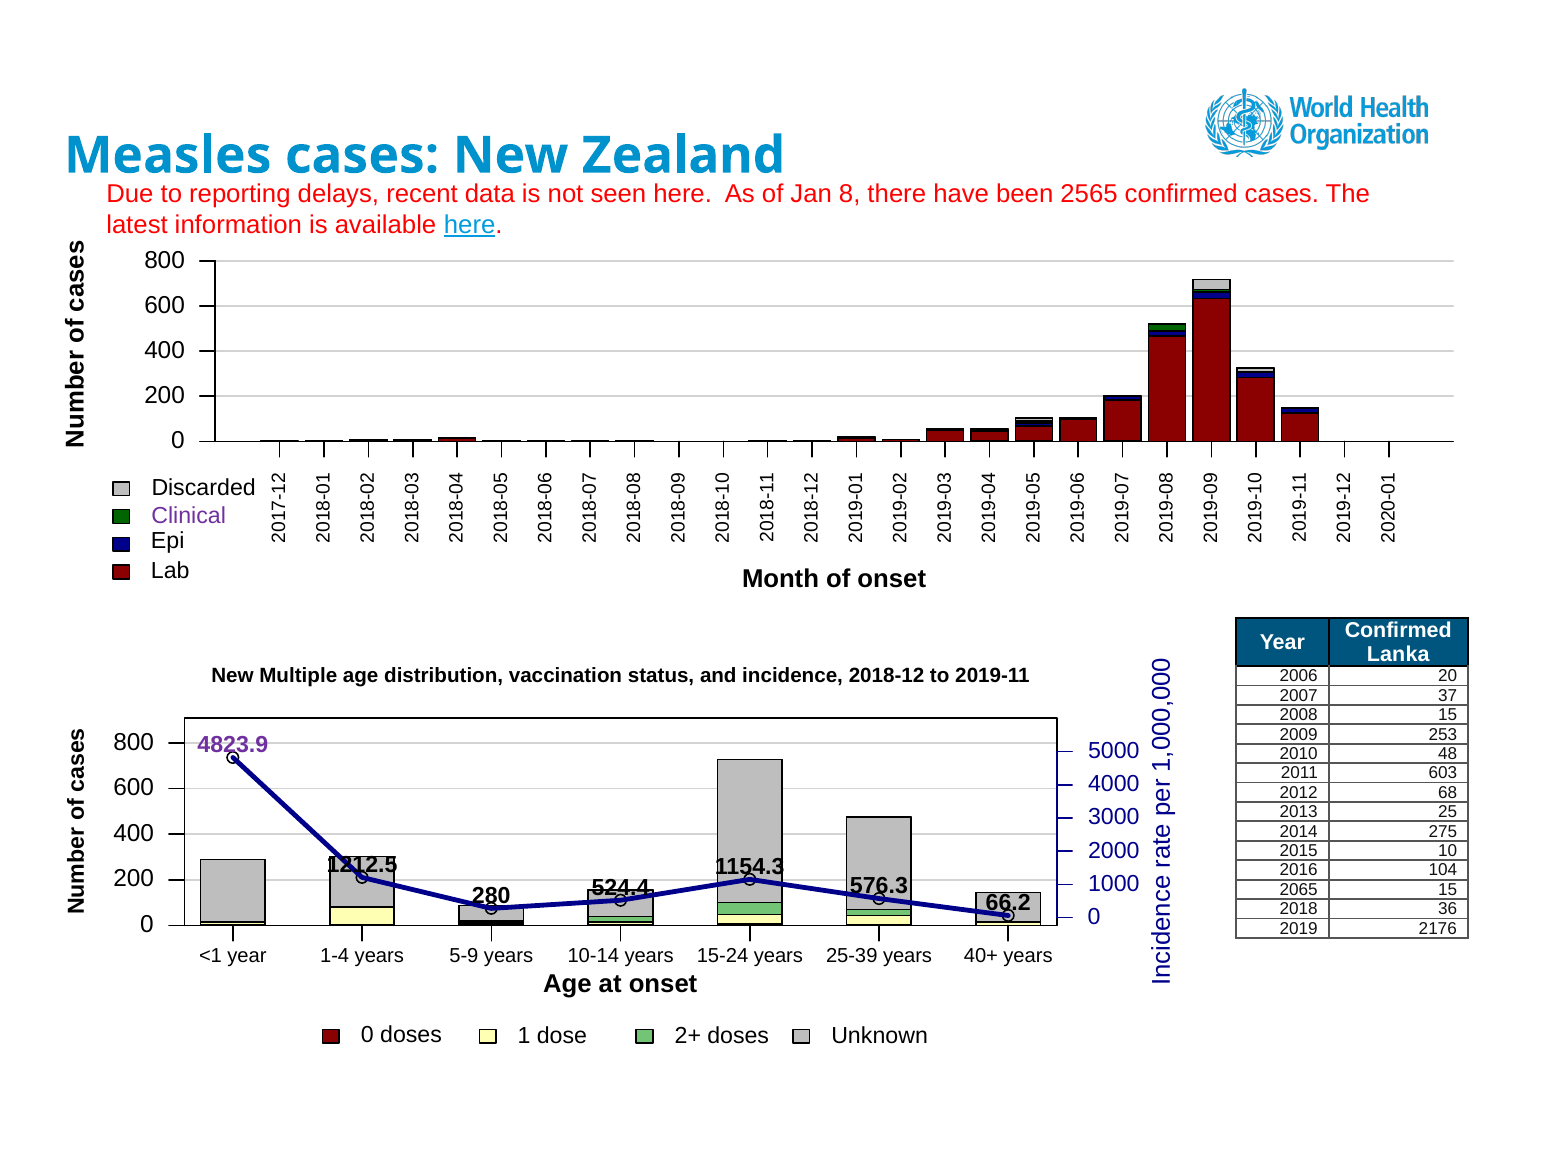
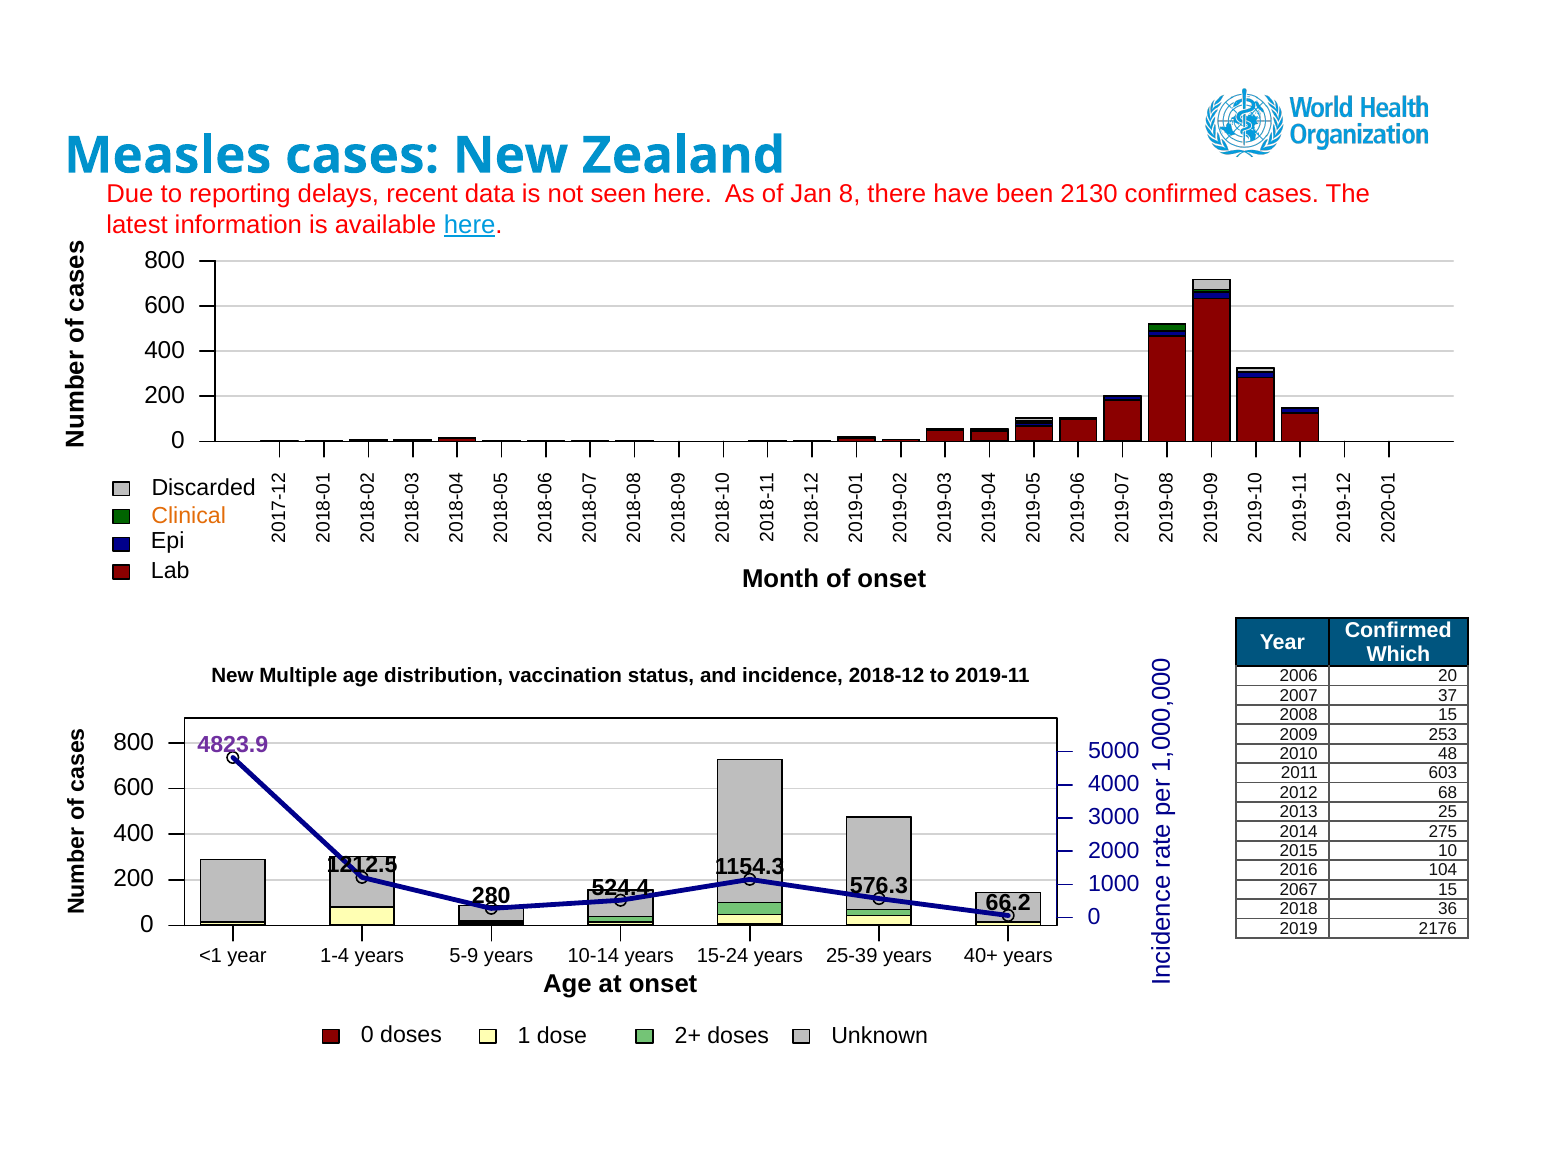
2565: 2565 -> 2130
Clinical colour: purple -> orange
Lanka: Lanka -> Which
2065: 2065 -> 2067
